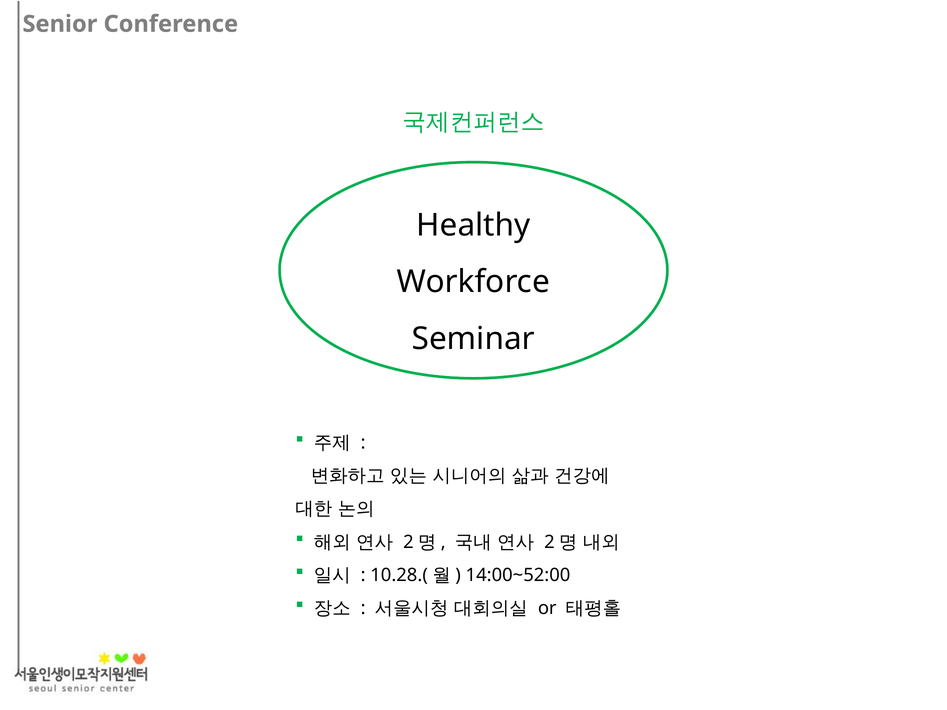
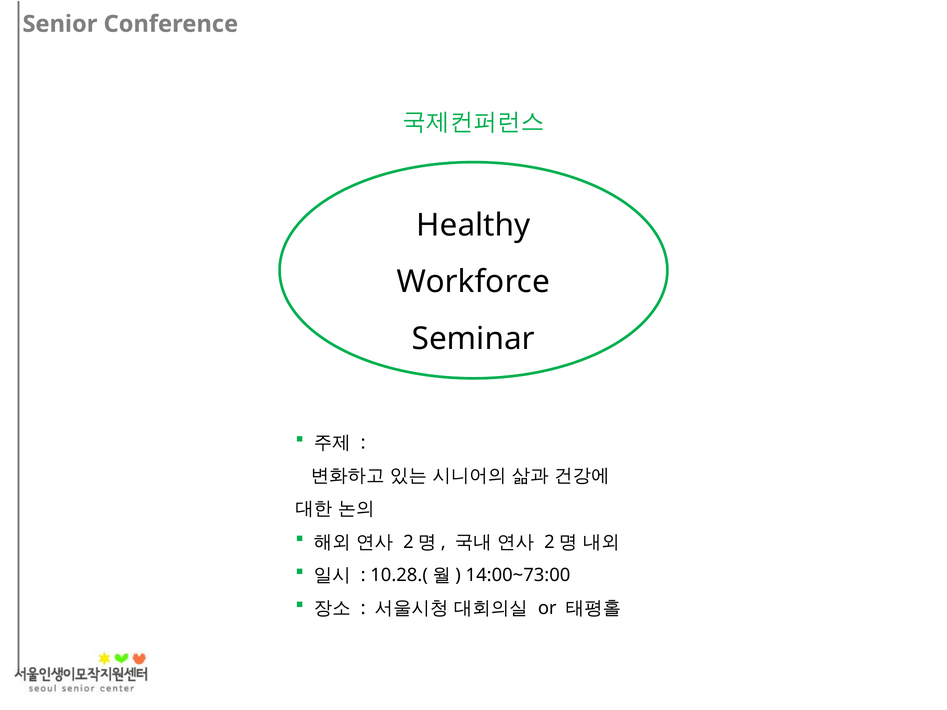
14:00~52:00: 14:00~52:00 -> 14:00~73:00
